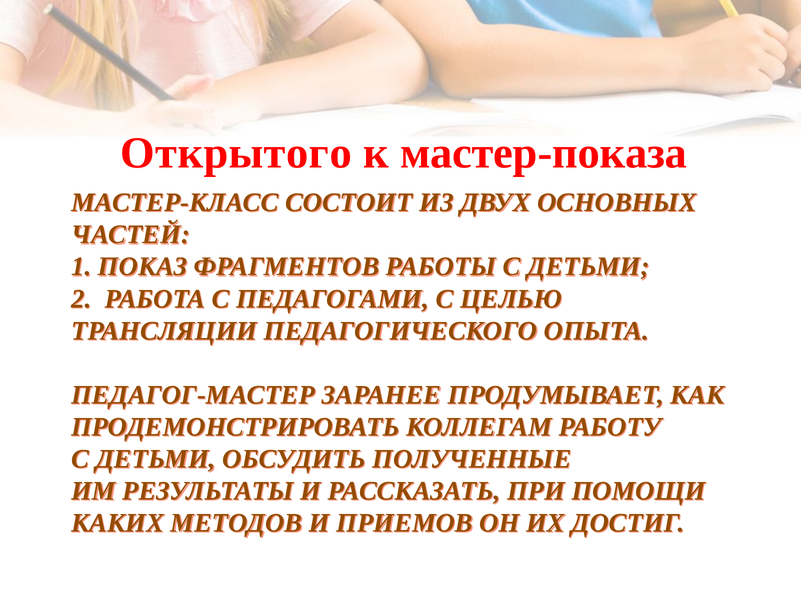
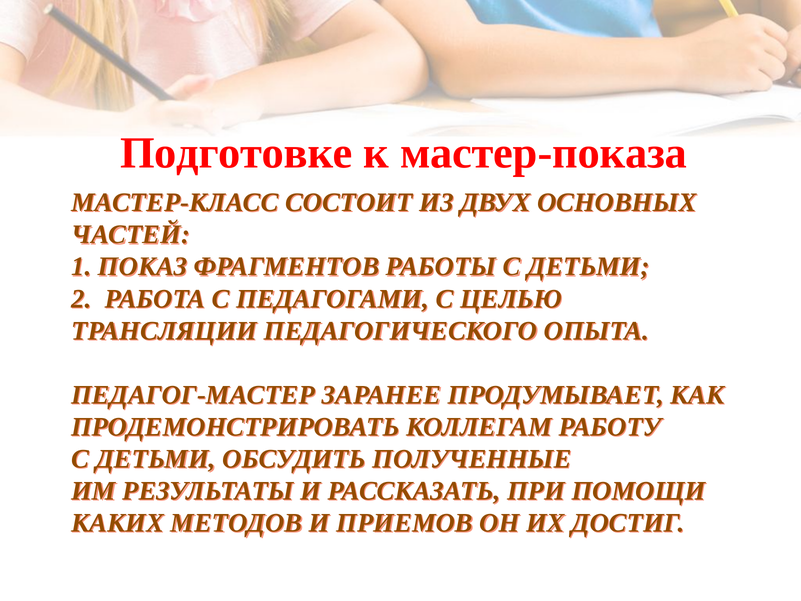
Открытого: Открытого -> Подготовке
